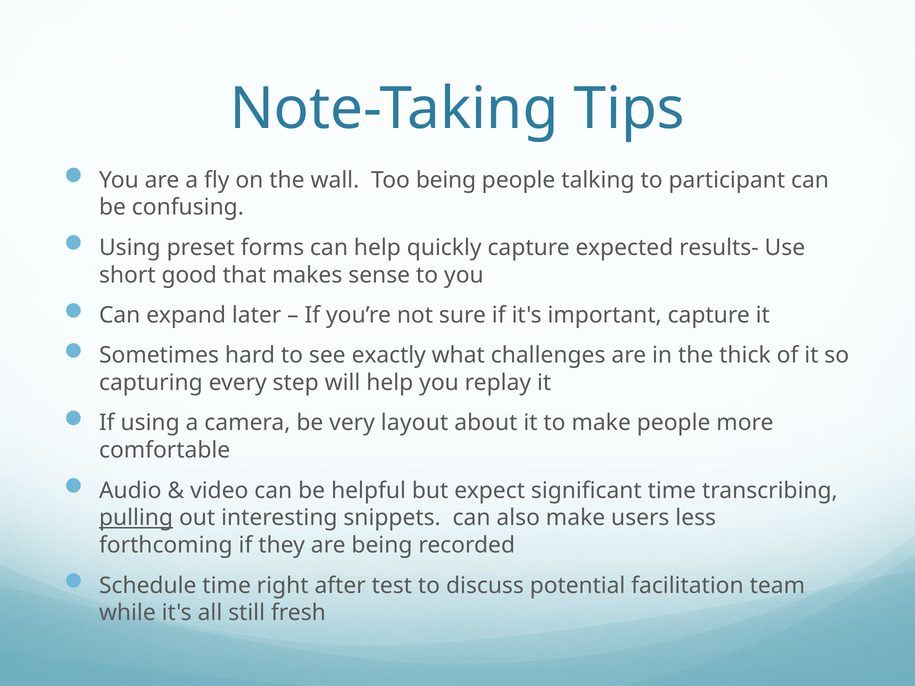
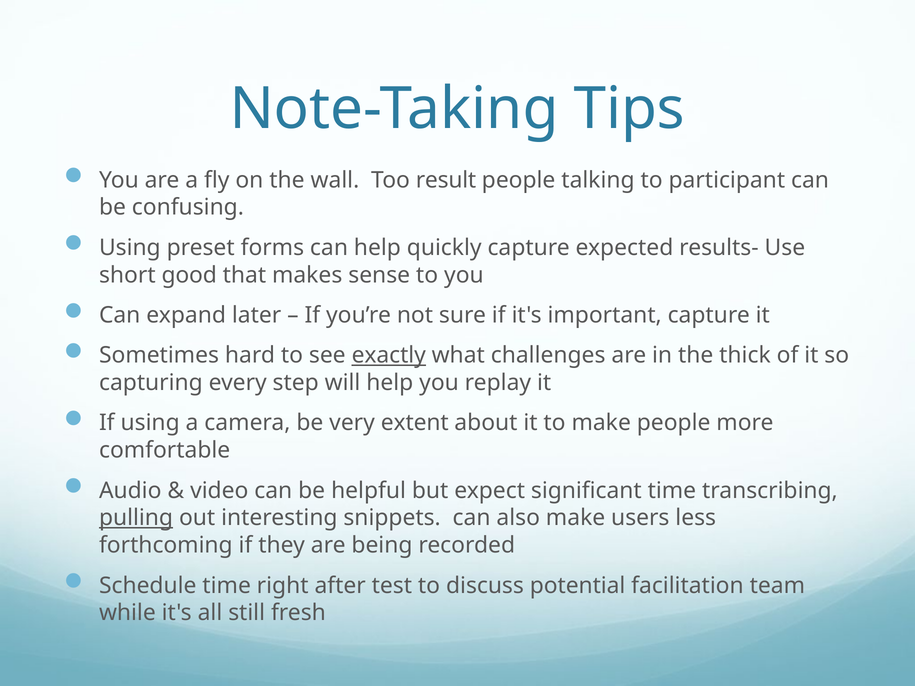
Too being: being -> result
exactly underline: none -> present
layout: layout -> extent
